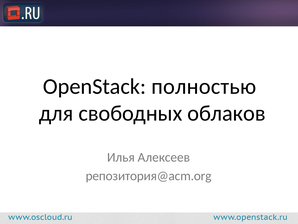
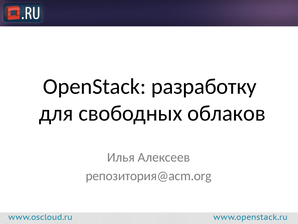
полностью: полностью -> разработку
